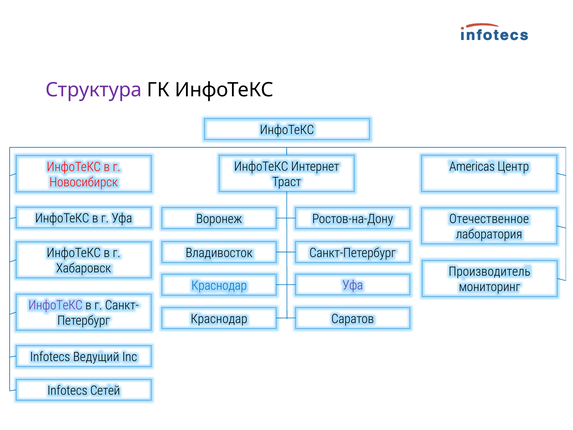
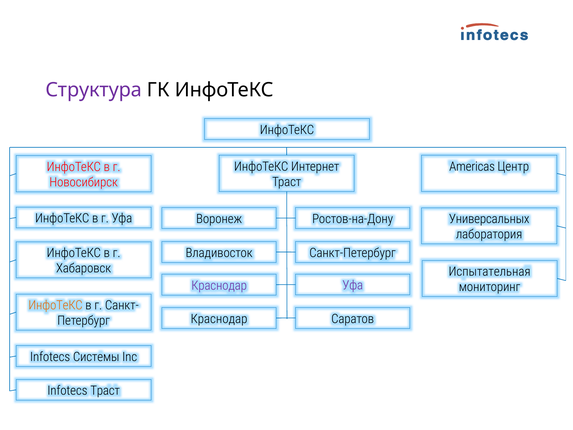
Отечественное: Отечественное -> Универсальных
Производитель: Производитель -> Испытательная
Краснодар at (219, 285) colour: blue -> purple
ИнфоТеКС at (55, 305) colour: purple -> orange
Ведущий: Ведущий -> Системы
Infotecs Сетей: Сетей -> Траст
